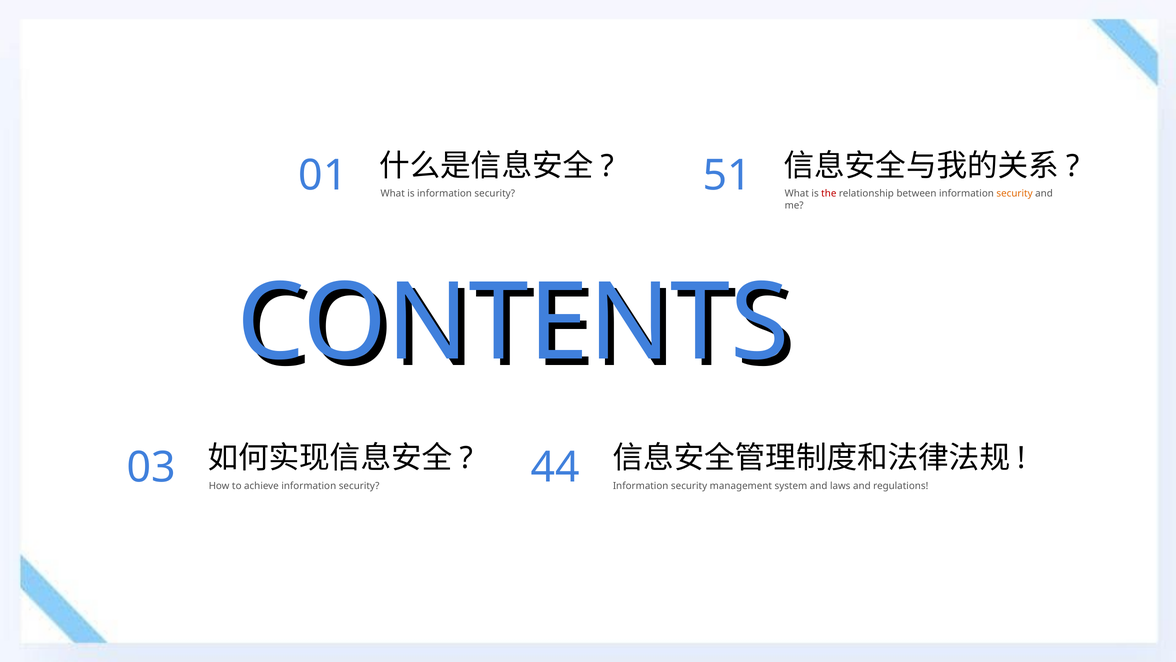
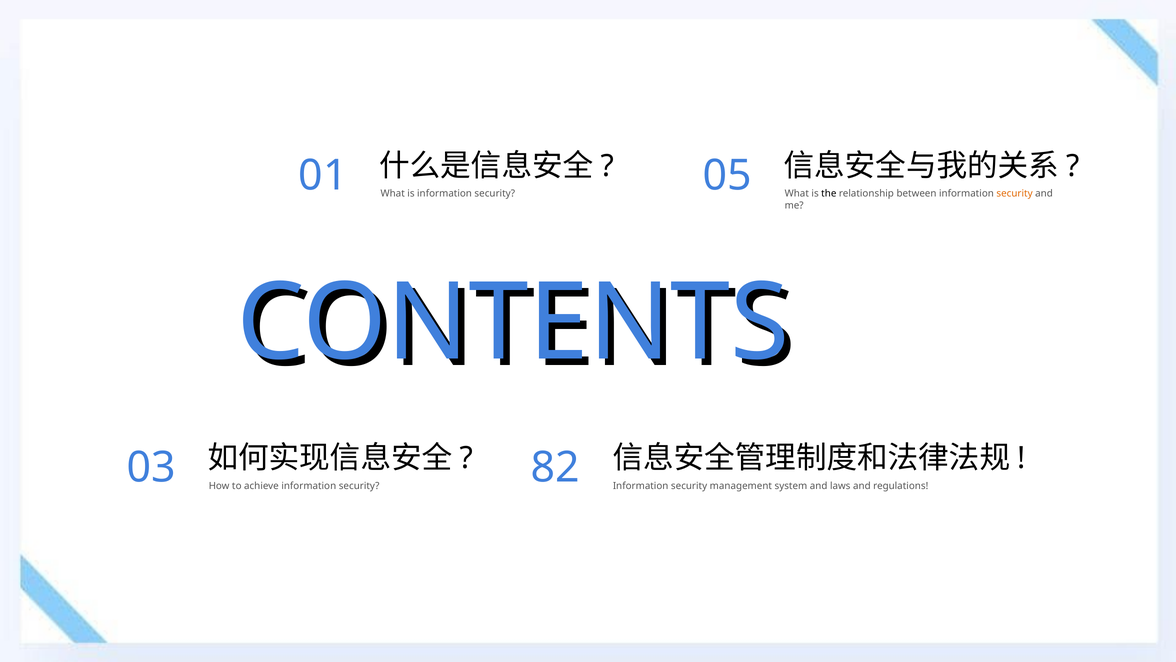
51: 51 -> 05
the colour: red -> black
44: 44 -> 82
